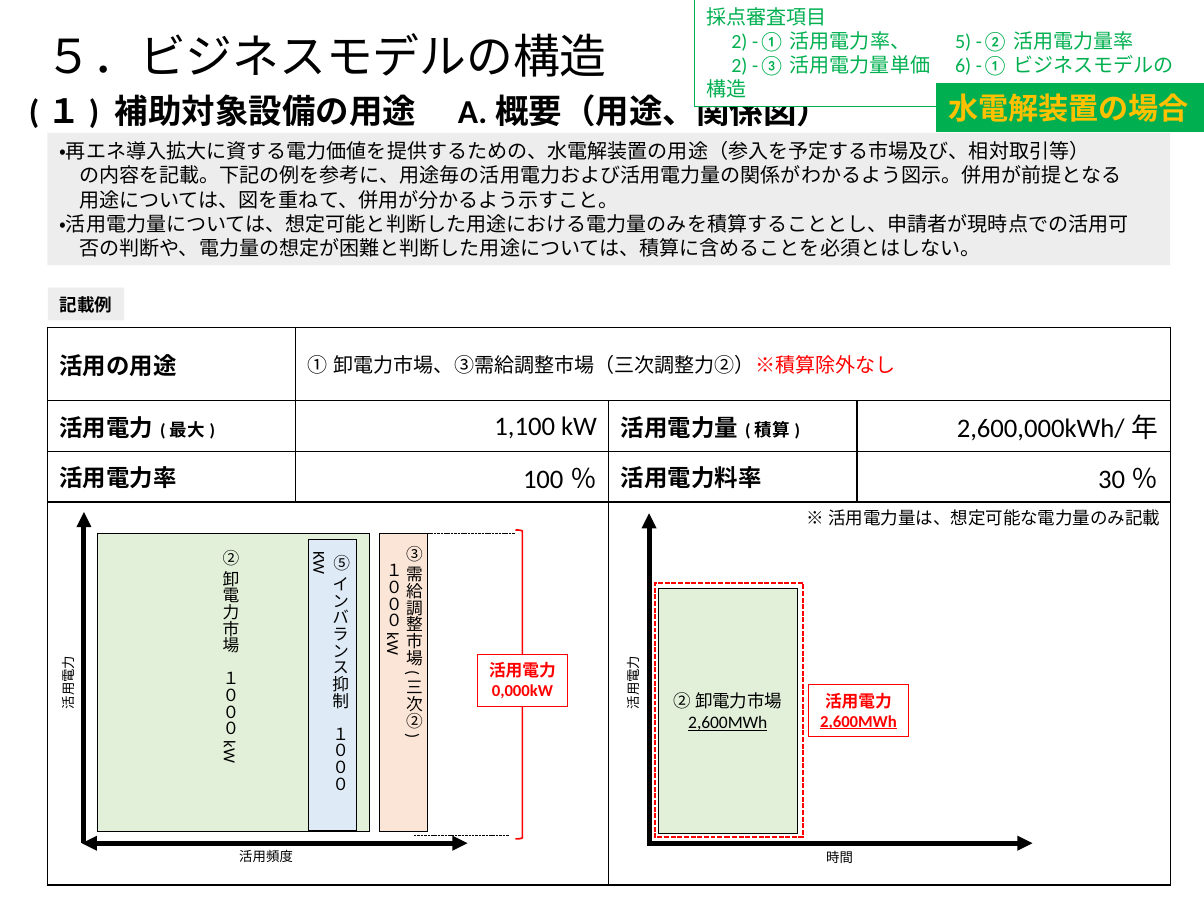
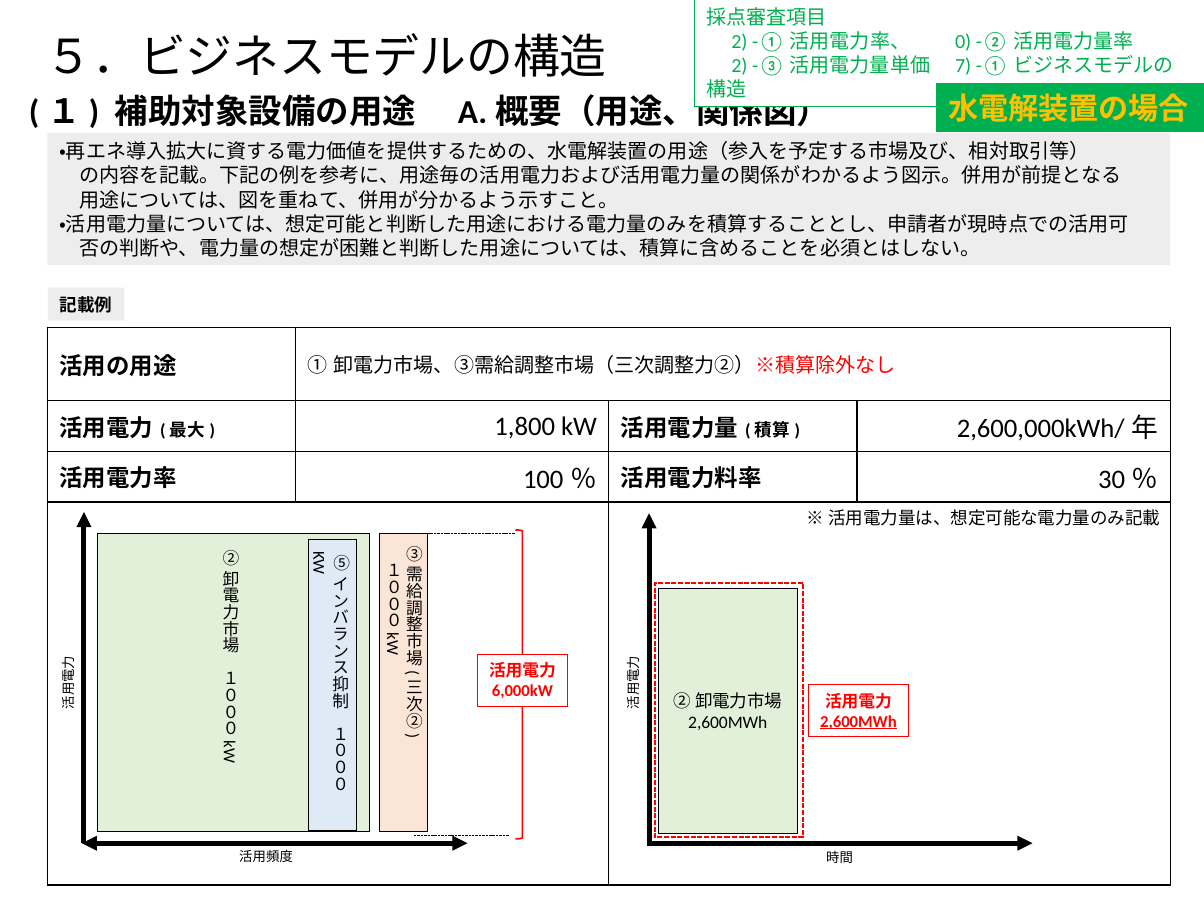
5: 5 -> 0
6: 6 -> 7
1,100: 1,100 -> 1,800
0,000kW: 0,000kW -> 6,000kW
2,600MWh at (728, 723) underline: present -> none
